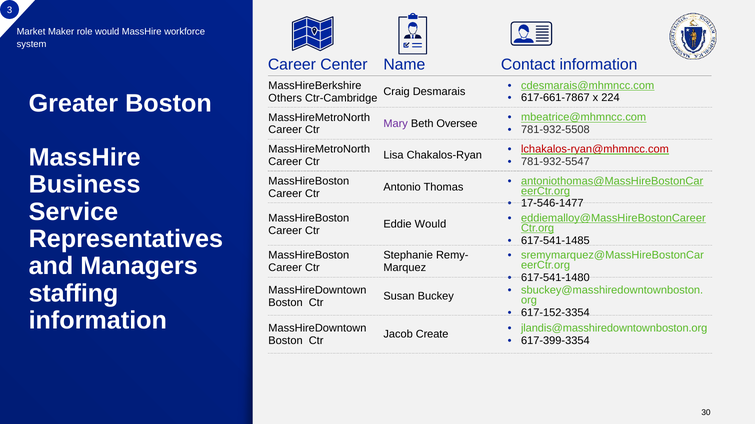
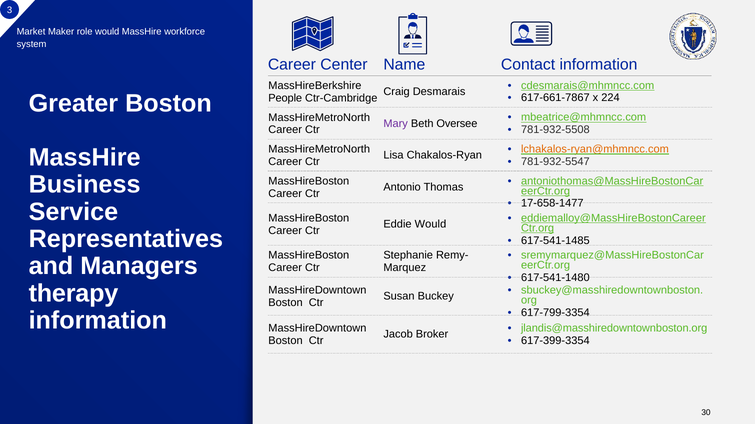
Others: Others -> People
lchakalos-ryan@mhmncc.com colour: red -> orange
17-546-1477: 17-546-1477 -> 17-658-1477
staffing: staffing -> therapy
617-152-3354: 617-152-3354 -> 617-799-3354
Create: Create -> Broker
